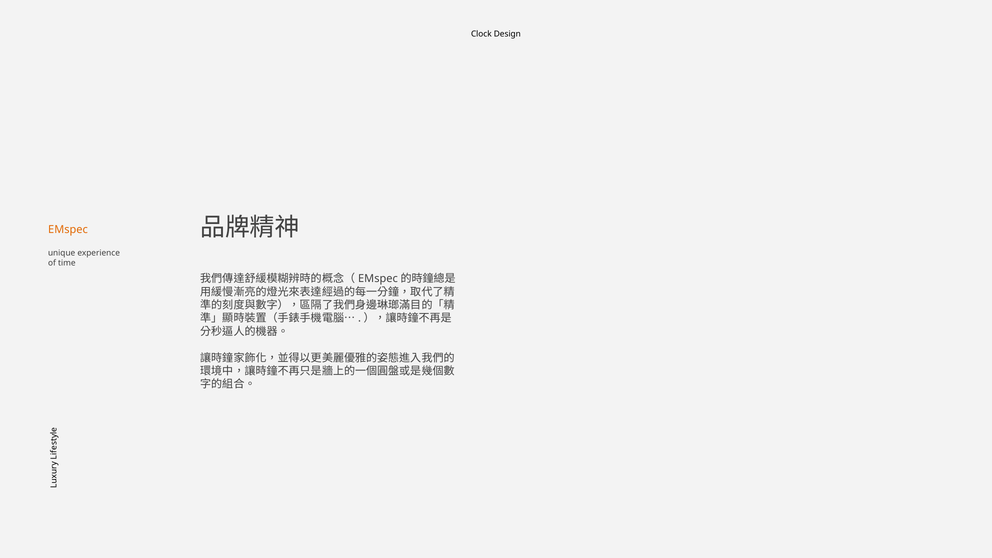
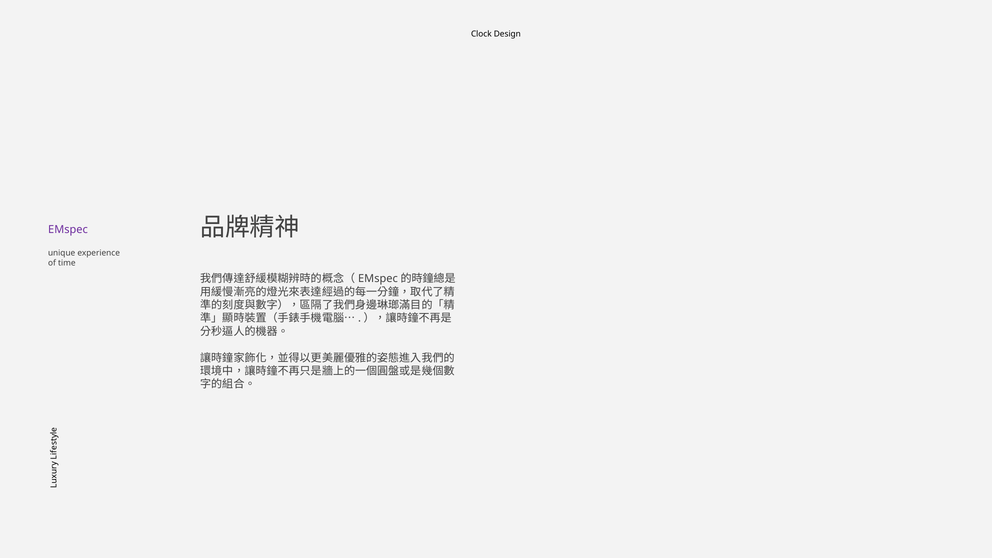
EMspec colour: orange -> purple
